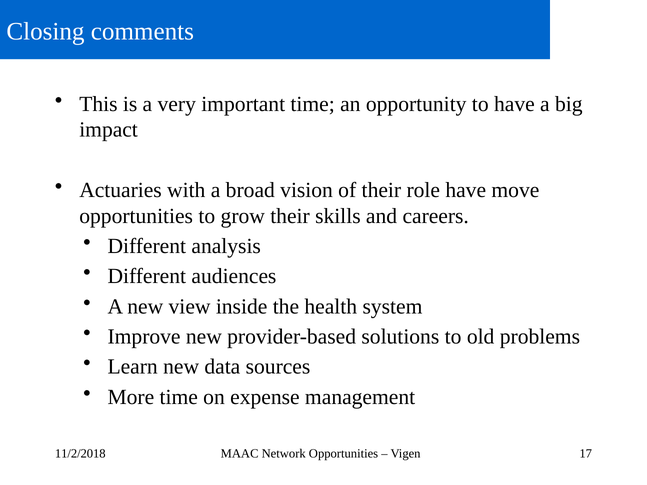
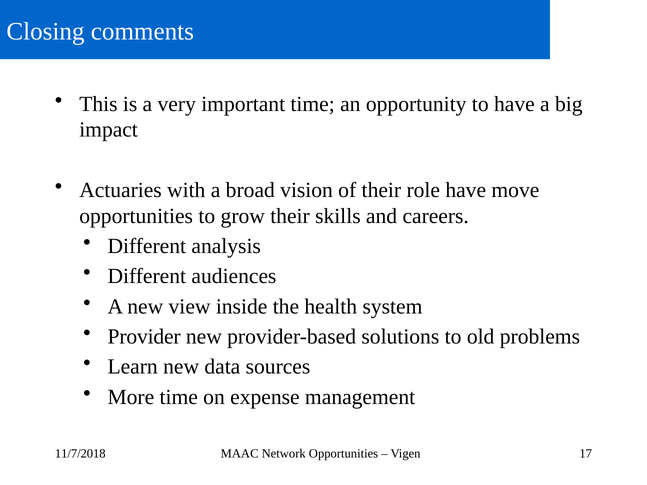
Improve: Improve -> Provider
11/2/2018: 11/2/2018 -> 11/7/2018
